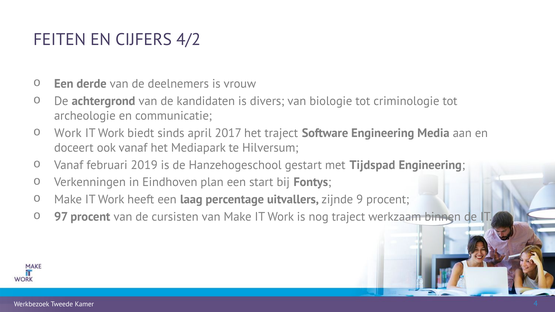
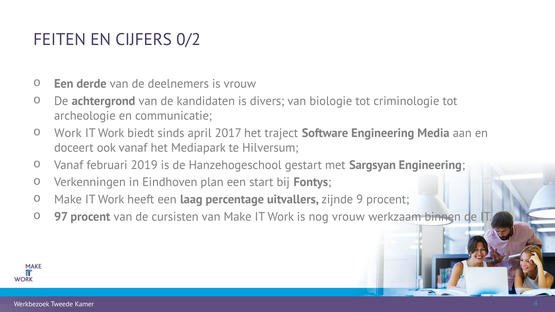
4/2: 4/2 -> 0/2
Tijdspad: Tijdspad -> Sargsyan
nog traject: traject -> vrouw
